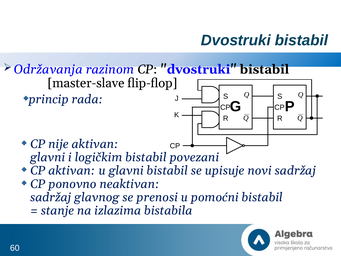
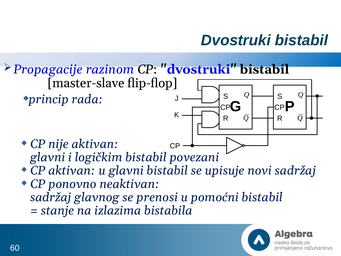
Održavanja: Održavanja -> Propagacije
